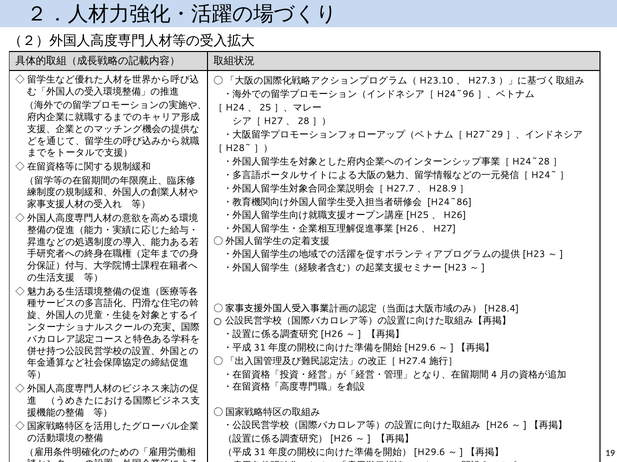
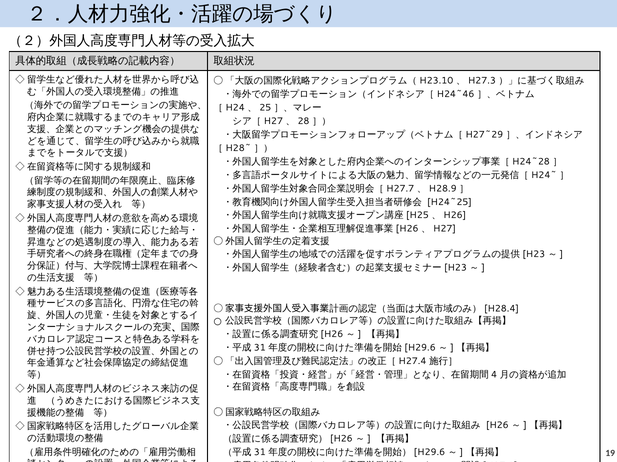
H24~96: H24~96 -> H24~46
H24~86: H24~86 -> H24~25
